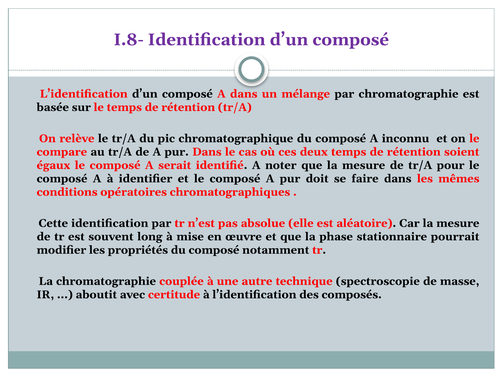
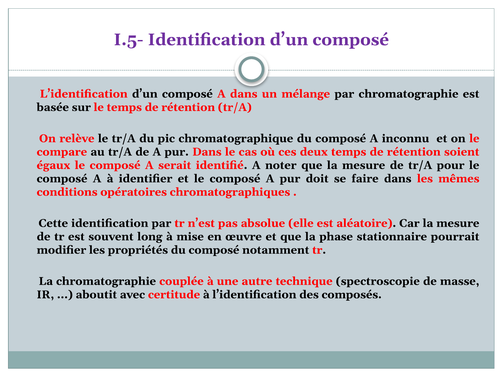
I.8-: I.8- -> I.5-
